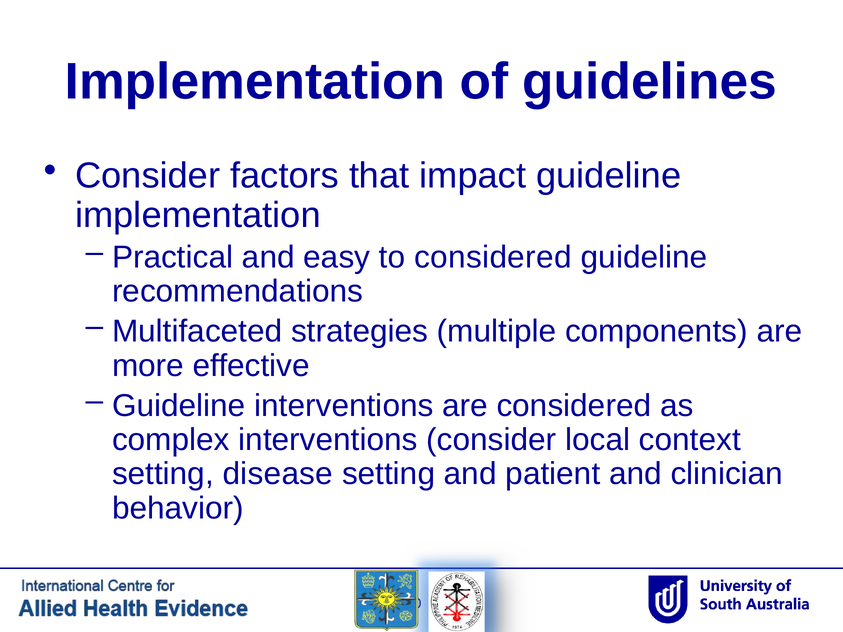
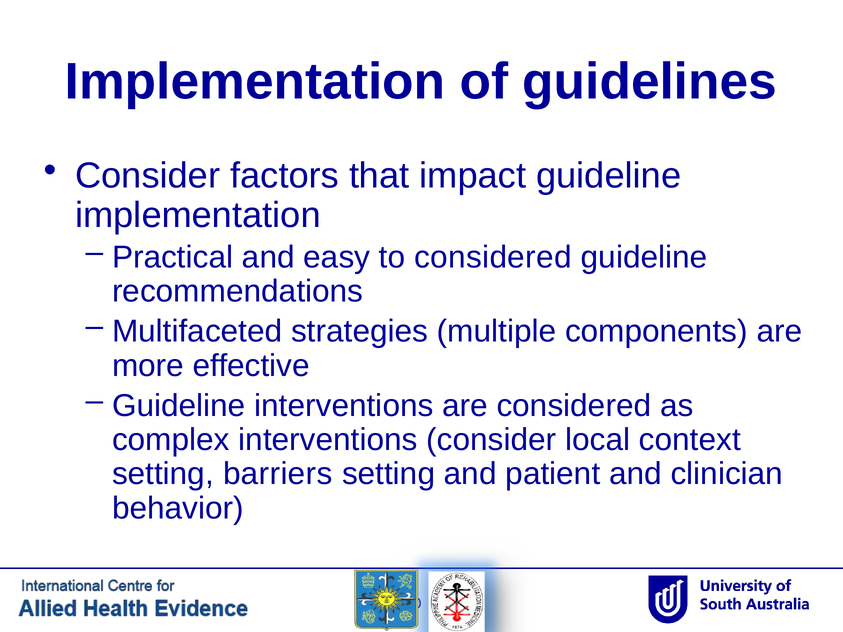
disease: disease -> barriers
